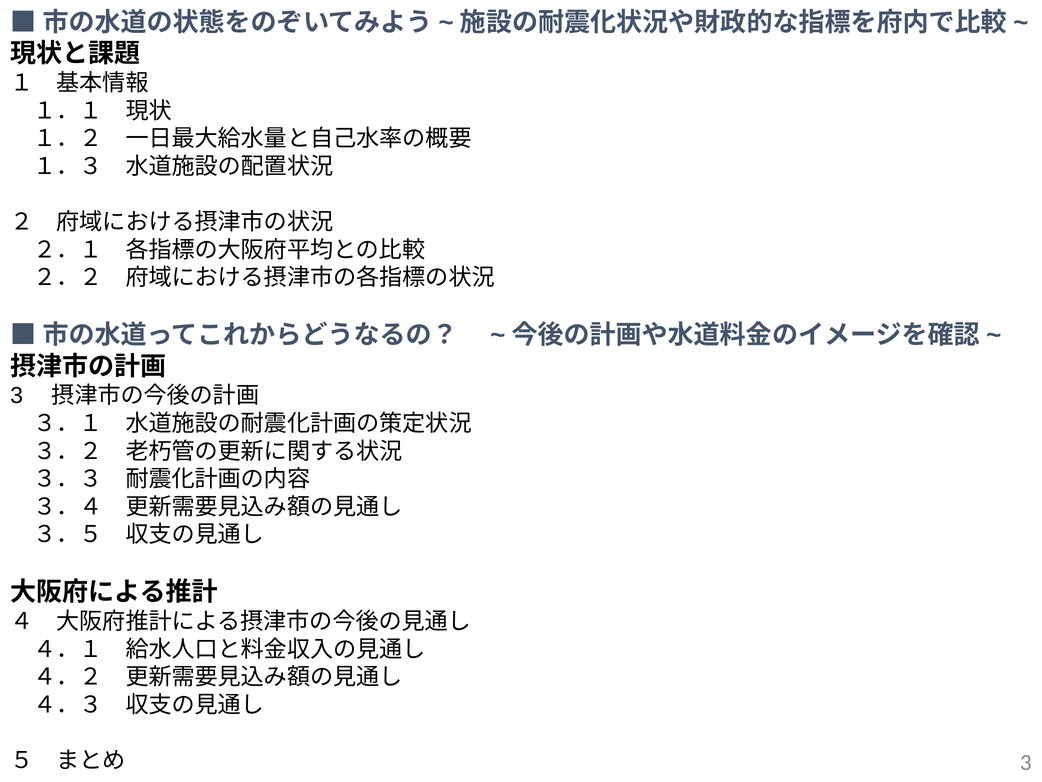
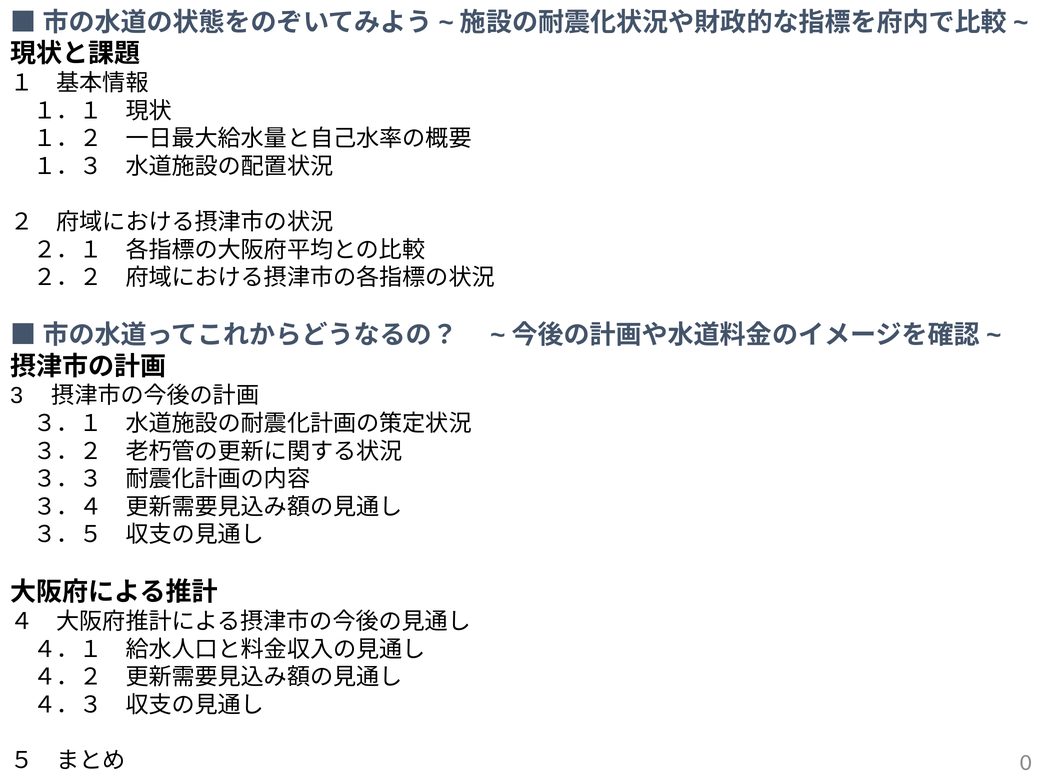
3 at (1026, 762): 3 -> 0
